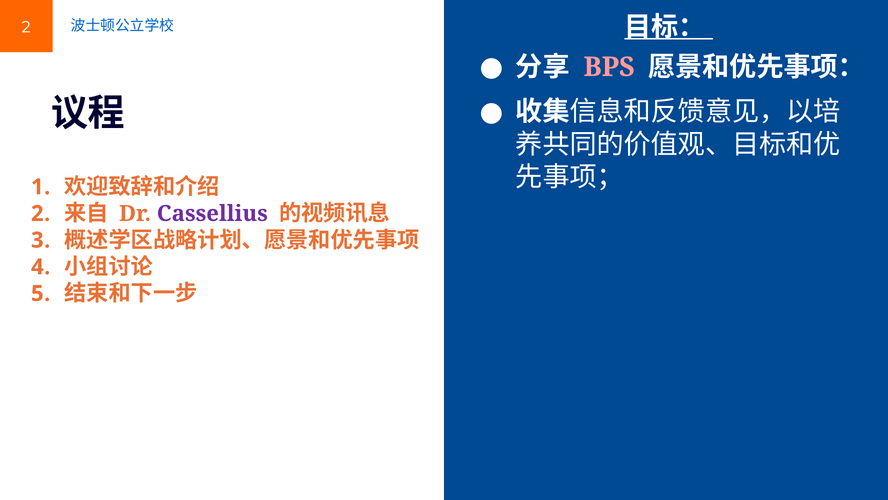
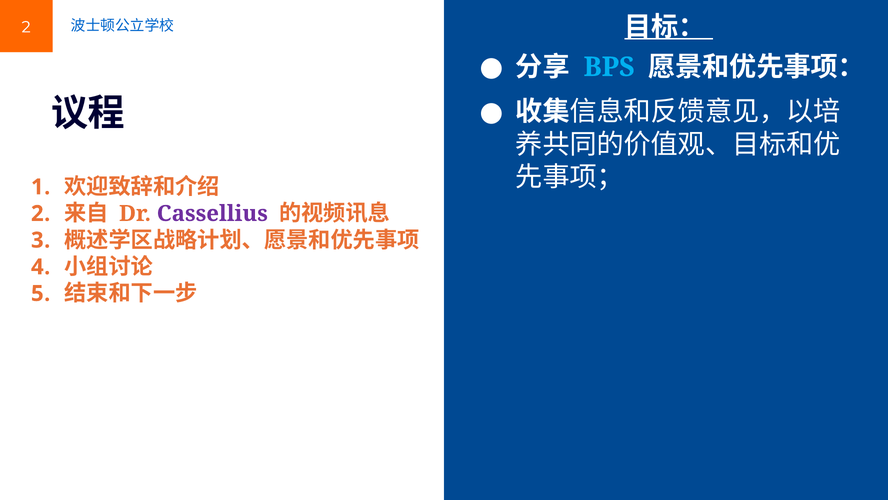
BPS colour: pink -> light blue
